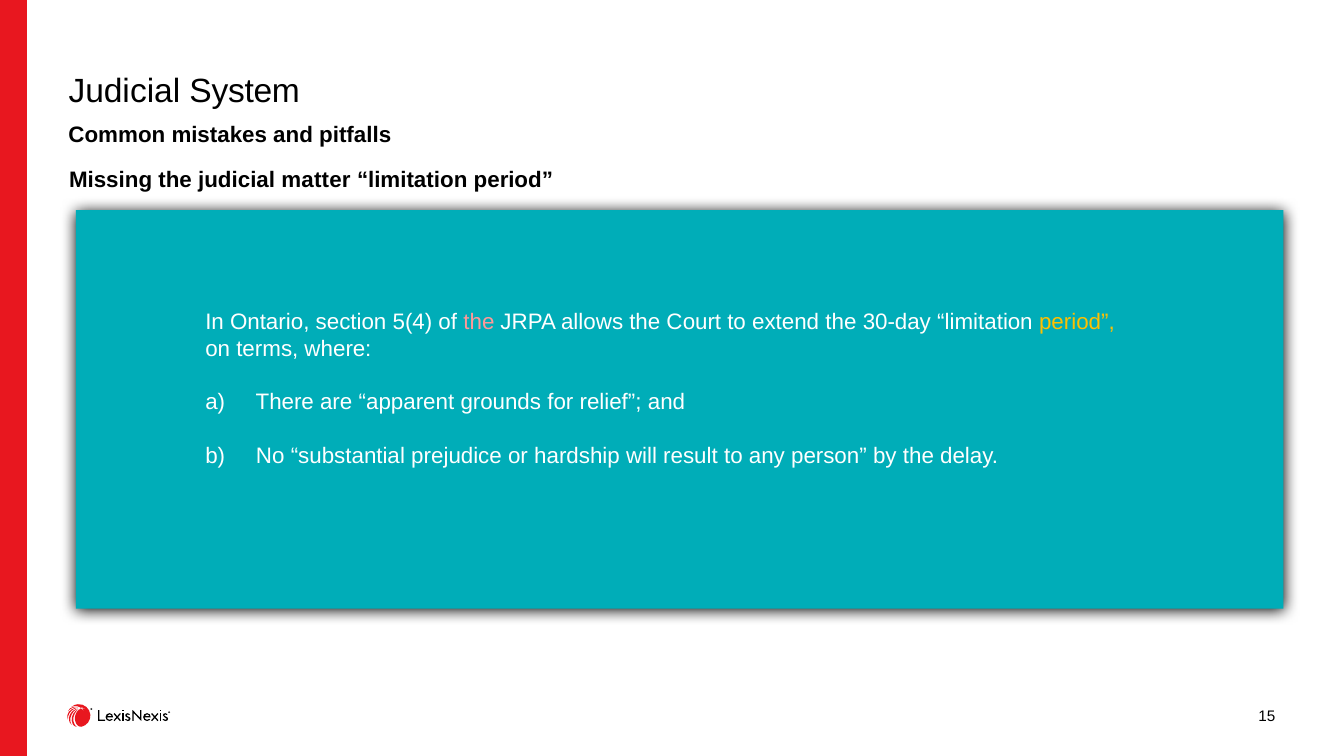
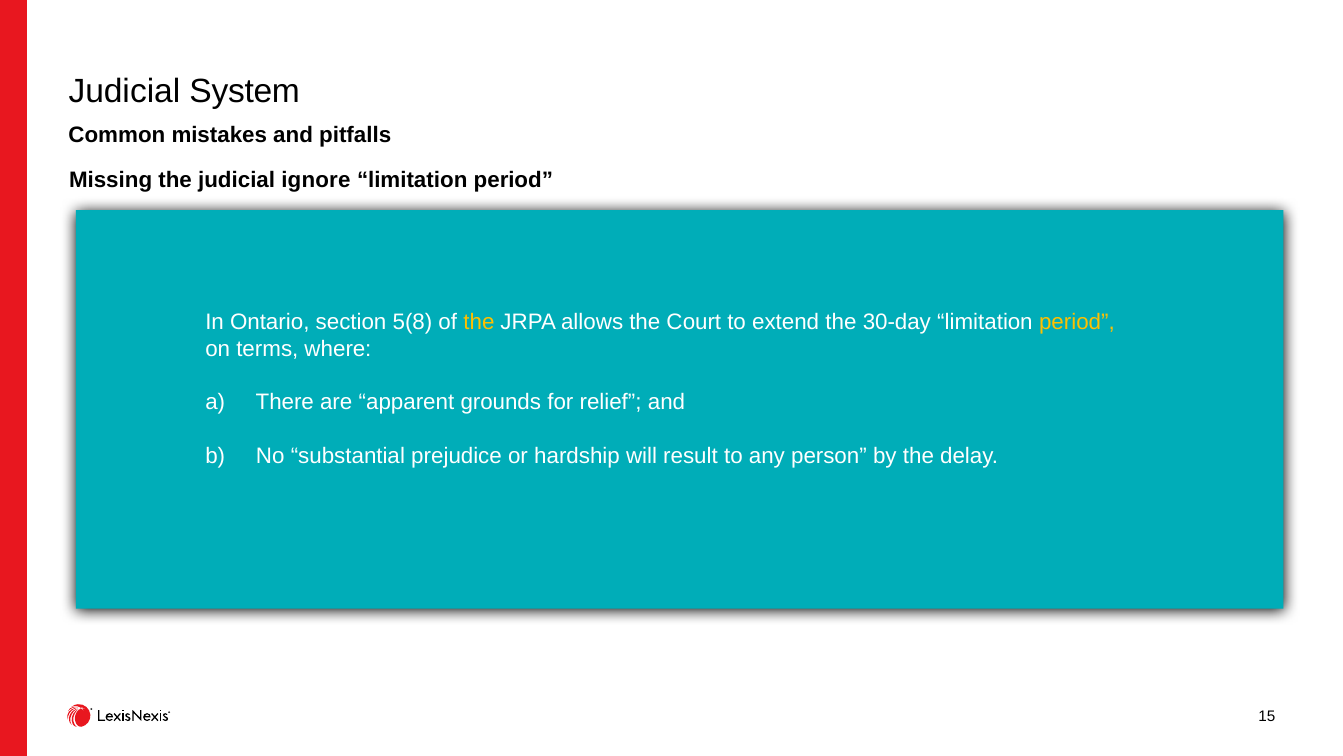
matter: matter -> ignore
5(4: 5(4 -> 5(8
the at (479, 322) colour: pink -> yellow
